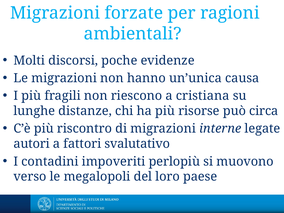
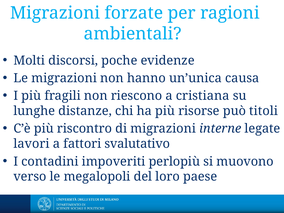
circa: circa -> titoli
autori: autori -> lavori
